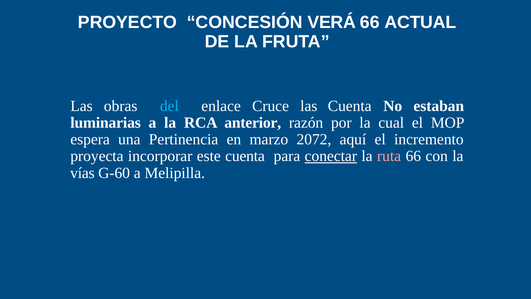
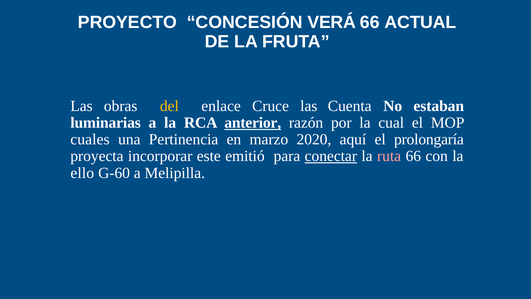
del colour: light blue -> yellow
anterior underline: none -> present
espera: espera -> cuales
2072: 2072 -> 2020
incremento: incremento -> prolongaría
este cuenta: cuenta -> emitió
vías: vías -> ello
